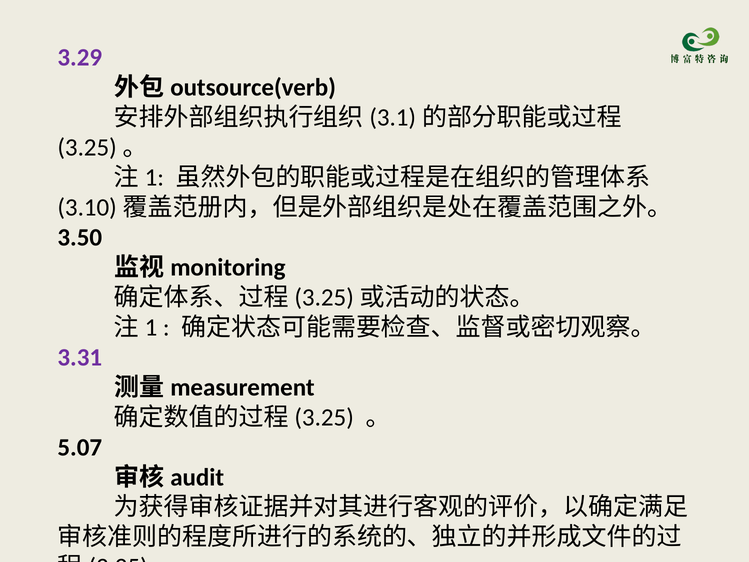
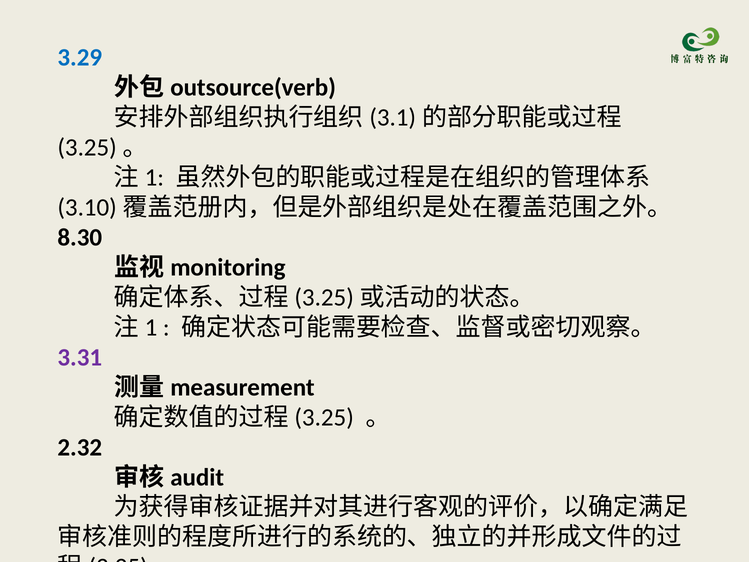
3.29 colour: purple -> blue
3.50: 3.50 -> 8.30
5.07: 5.07 -> 2.32
